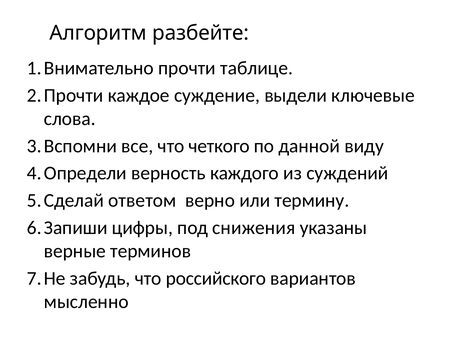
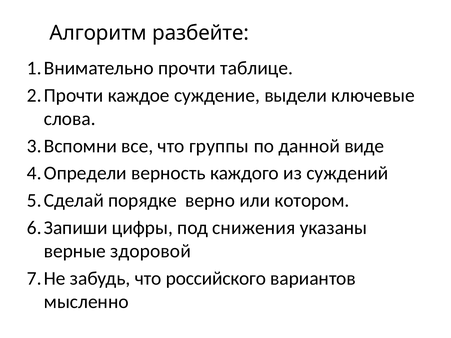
четкого: четкого -> группы
виду: виду -> виде
ответом: ответом -> порядке
термину: термину -> котором
терминов: терминов -> здоровой
